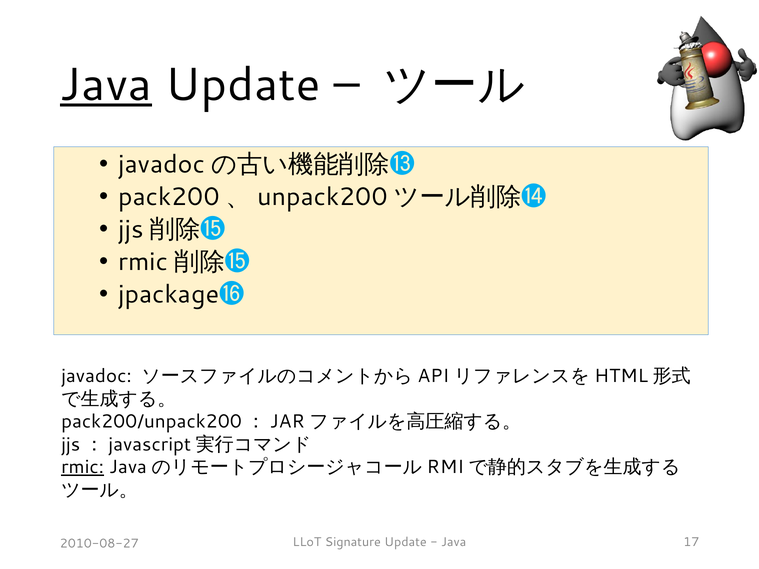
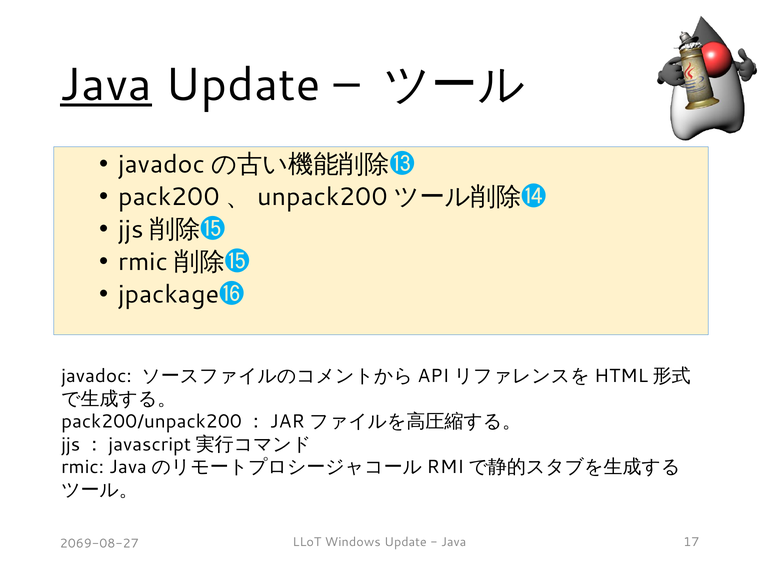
rmic underline: present -> none
Signature: Signature -> Windows
2010-08-27: 2010-08-27 -> 2069-08-27
